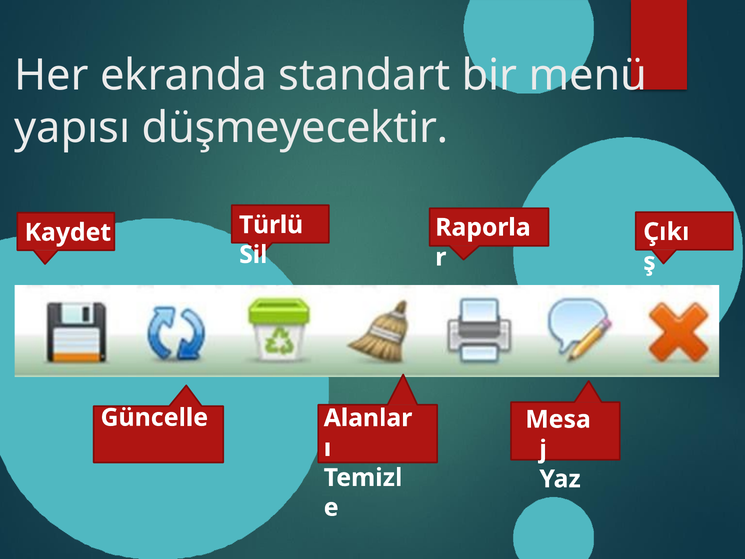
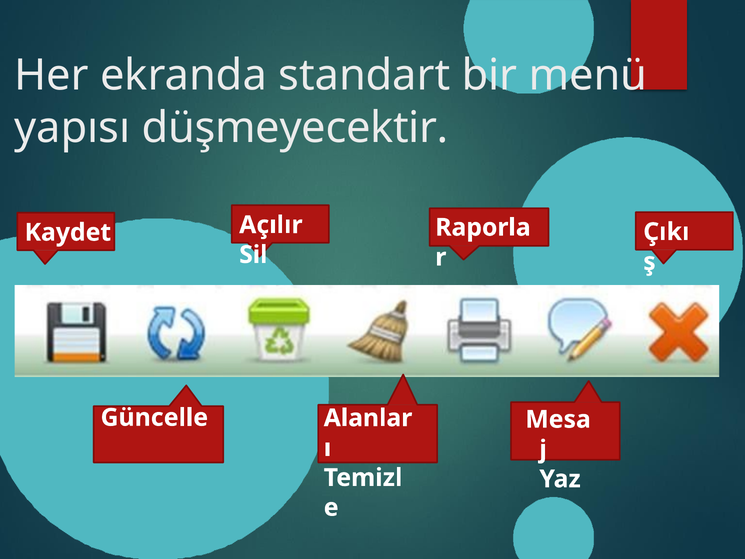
Türlü: Türlü -> Açılır
